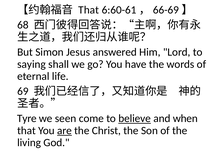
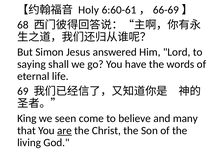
That at (89, 10): That -> Holy
Tyre: Tyre -> King
believe underline: present -> none
when: when -> many
